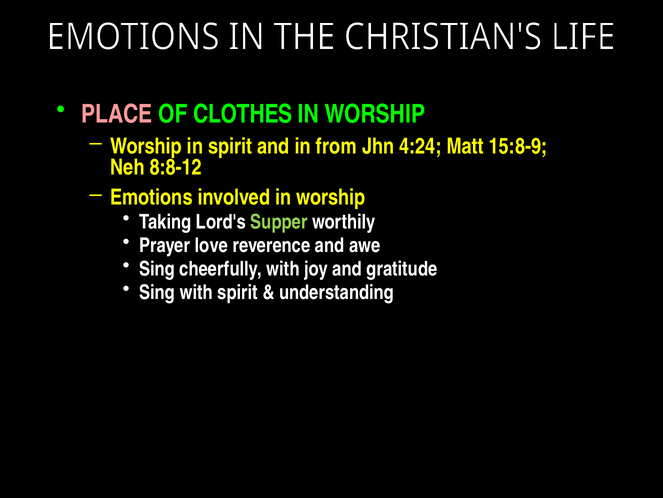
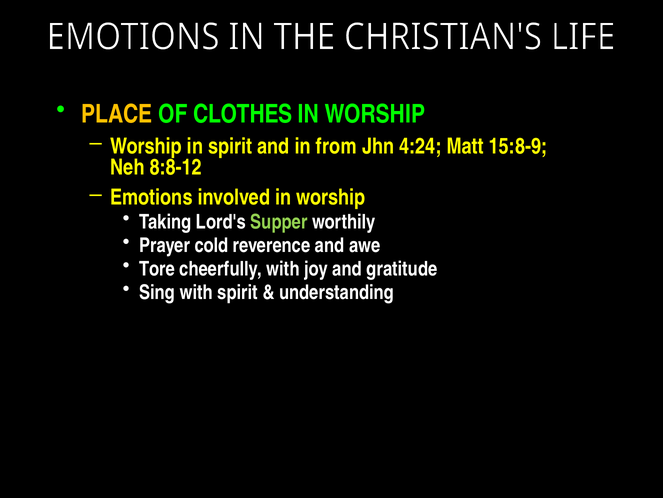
PLACE colour: pink -> yellow
love: love -> cold
Sing at (157, 269): Sing -> Tore
